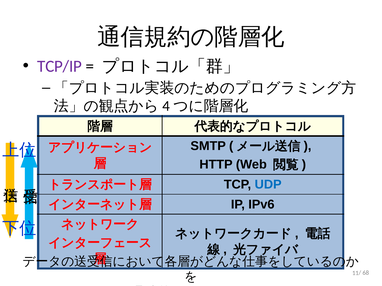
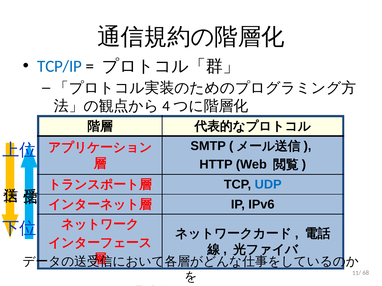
TCP/IP colour: purple -> blue
